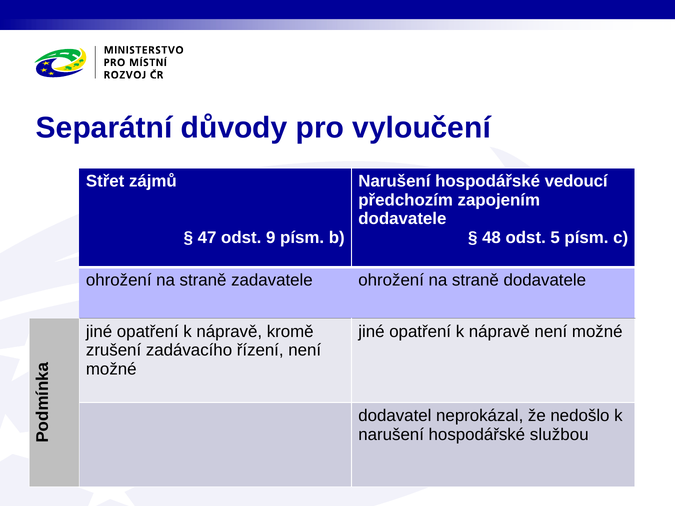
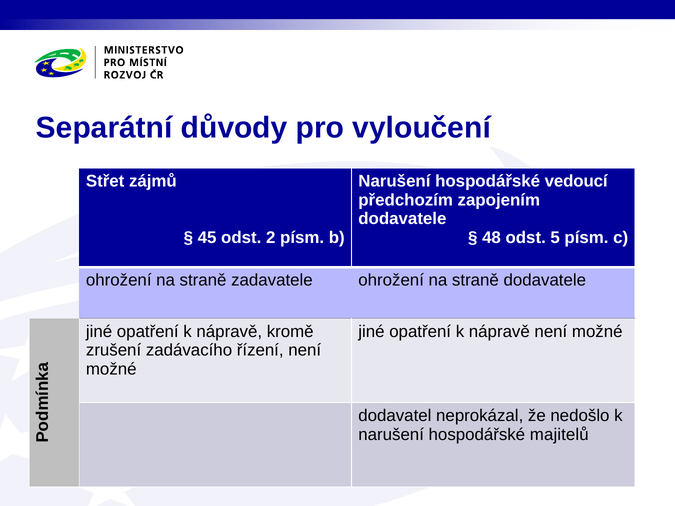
47: 47 -> 45
9: 9 -> 2
službou: službou -> majitelů
